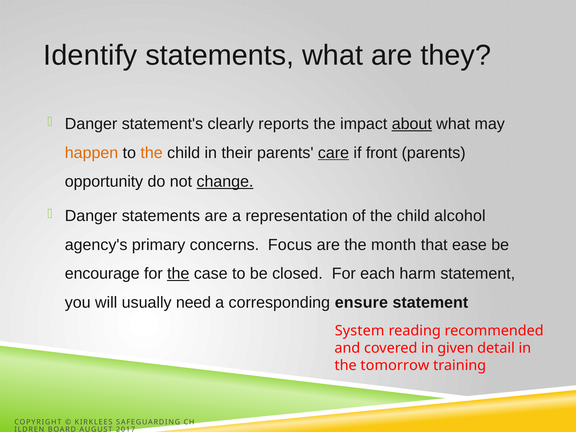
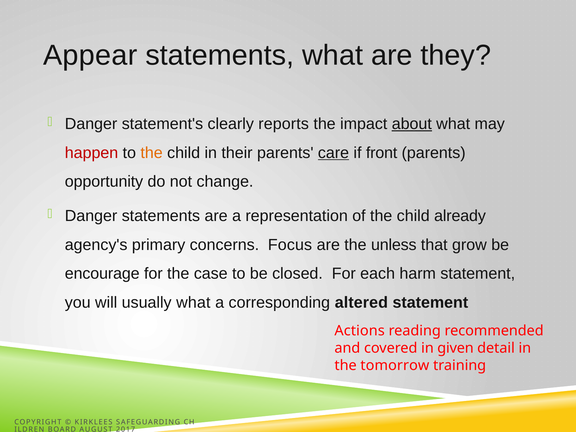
Identify: Identify -> Appear
happen colour: orange -> red
change underline: present -> none
alcohol: alcohol -> already
month: month -> unless
ease: ease -> grow
the at (178, 274) underline: present -> none
usually need: need -> what
ensure: ensure -> altered
System: System -> Actions
